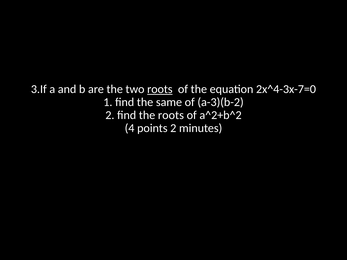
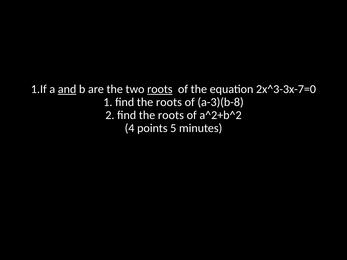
3.If: 3.If -> 1.If
and underline: none -> present
2x^4-3x-7=0: 2x^4-3x-7=0 -> 2x^3-3x-7=0
1 find the same: same -> roots
a-3)(b-2: a-3)(b-2 -> a-3)(b-8
points 2: 2 -> 5
